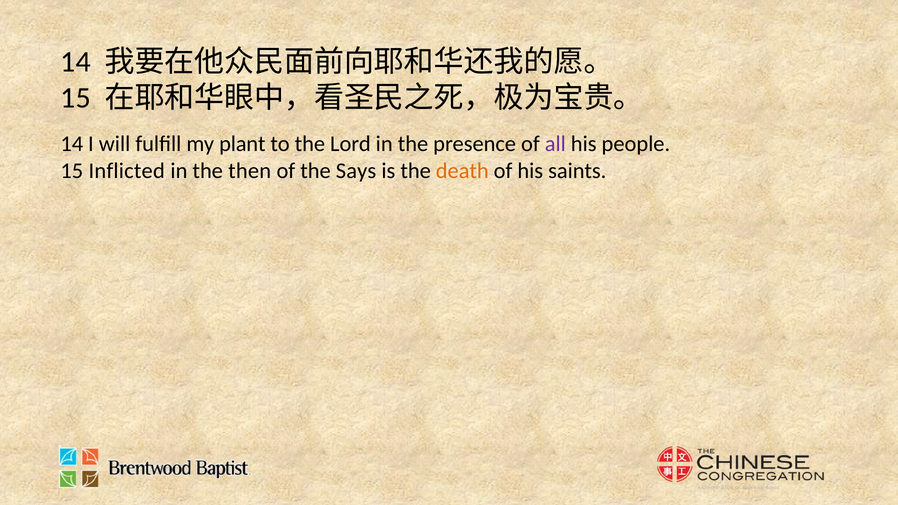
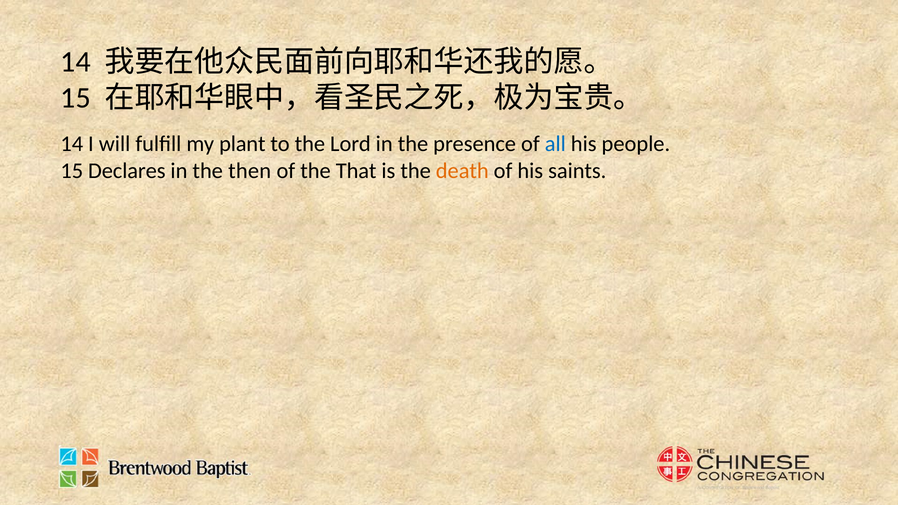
all colour: purple -> blue
Inflicted: Inflicted -> Declares
Says: Says -> That
